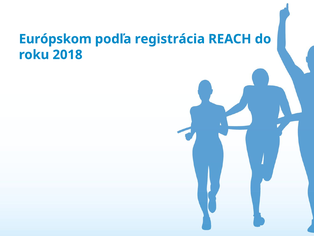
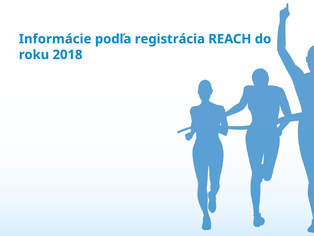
Európskom: Európskom -> Informácie
